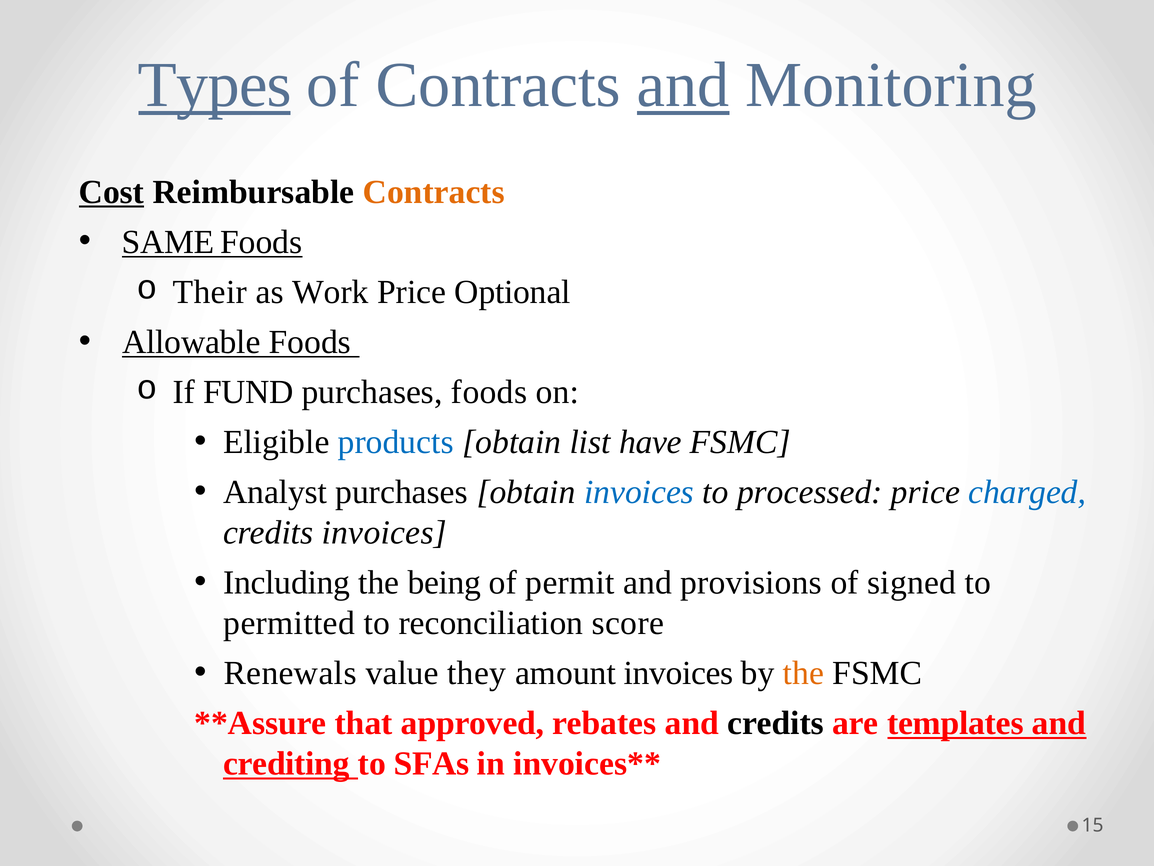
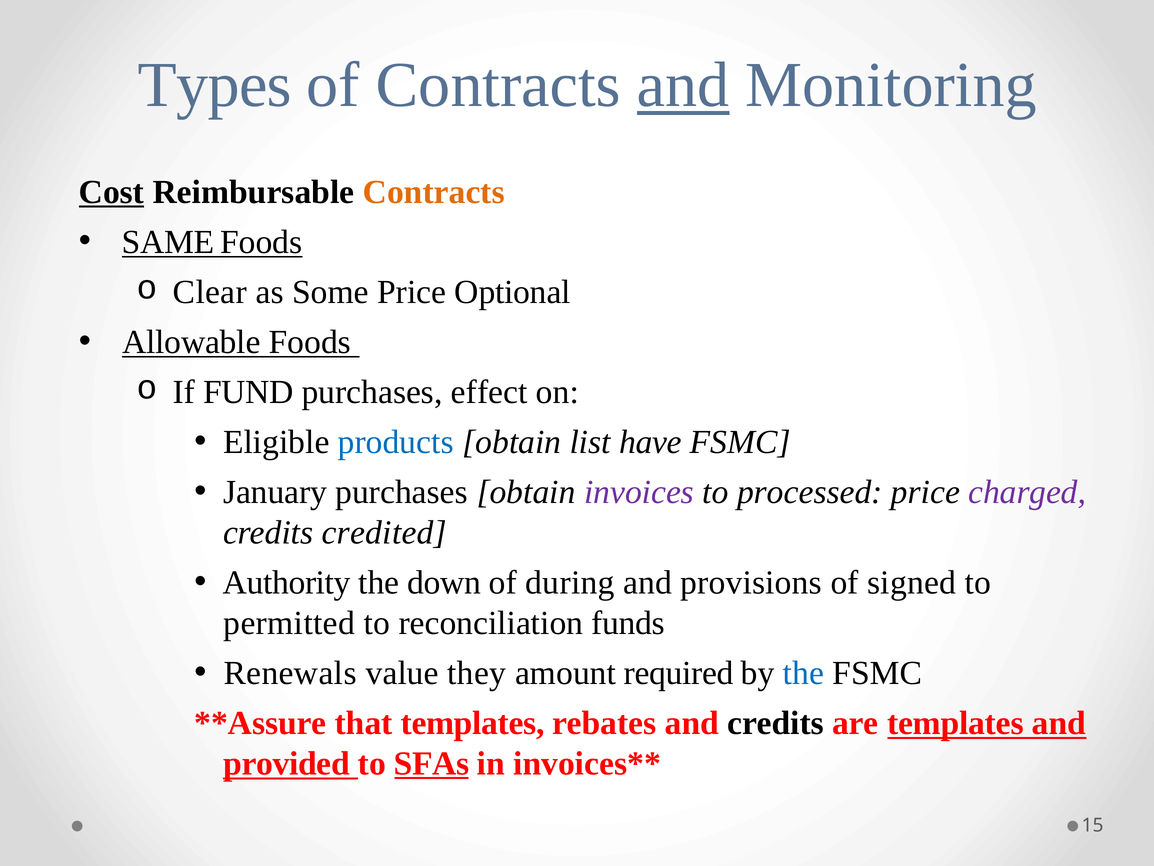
Types underline: present -> none
Their: Their -> Clear
Work: Work -> Some
purchases foods: foods -> effect
Analyst: Analyst -> January
invoices at (639, 492) colour: blue -> purple
charged colour: blue -> purple
credits invoices: invoices -> credited
Including: Including -> Authority
being: being -> down
permit: permit -> during
score: score -> funds
amount invoices: invoices -> required
the at (803, 673) colour: orange -> blue
that approved: approved -> templates
crediting: crediting -> provided
SFAs underline: none -> present
